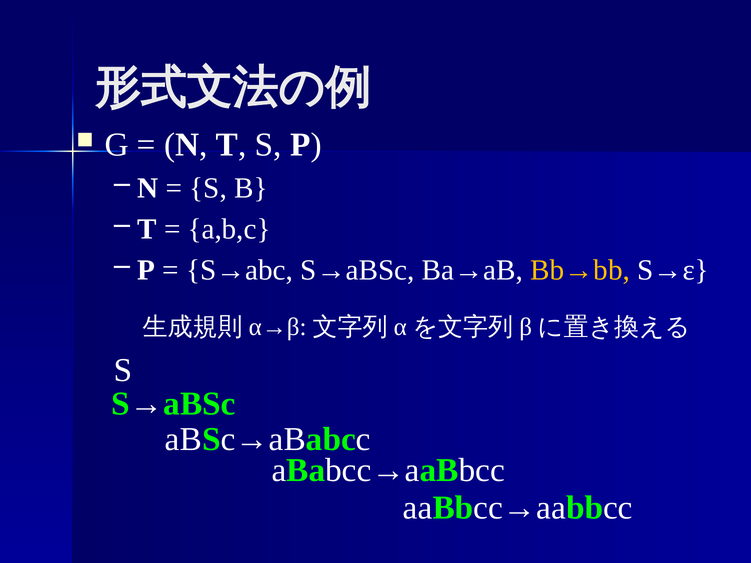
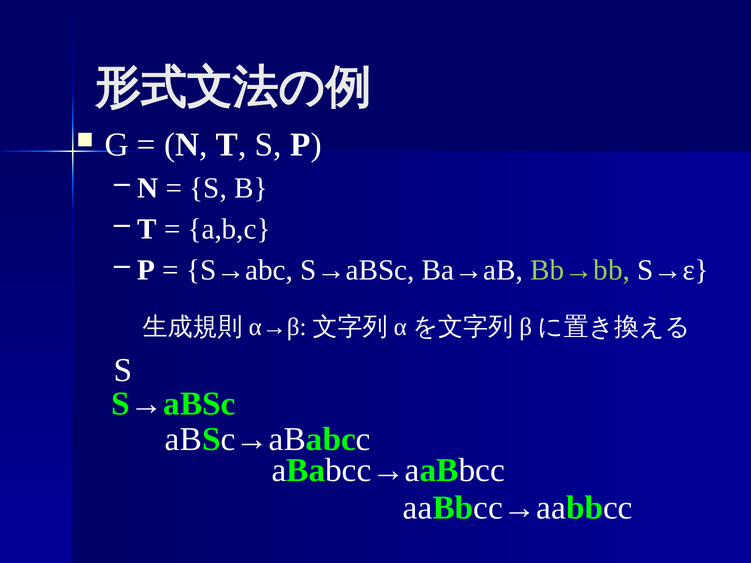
Bb→bb colour: yellow -> light green
